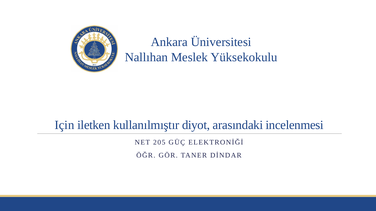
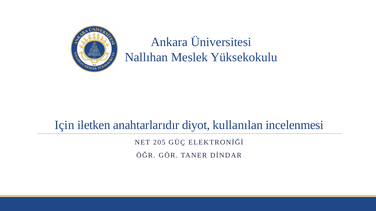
kullanılmıştır: kullanılmıştır -> anahtarlarıdır
arasındaki: arasındaki -> kullanılan
